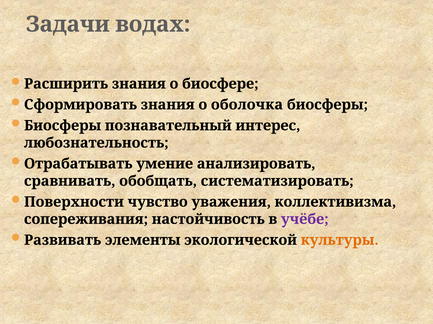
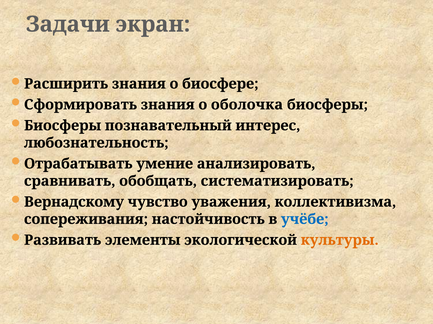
водах: водах -> экран
Поверхности: Поверхности -> Вернадскому
учёбе colour: purple -> blue
